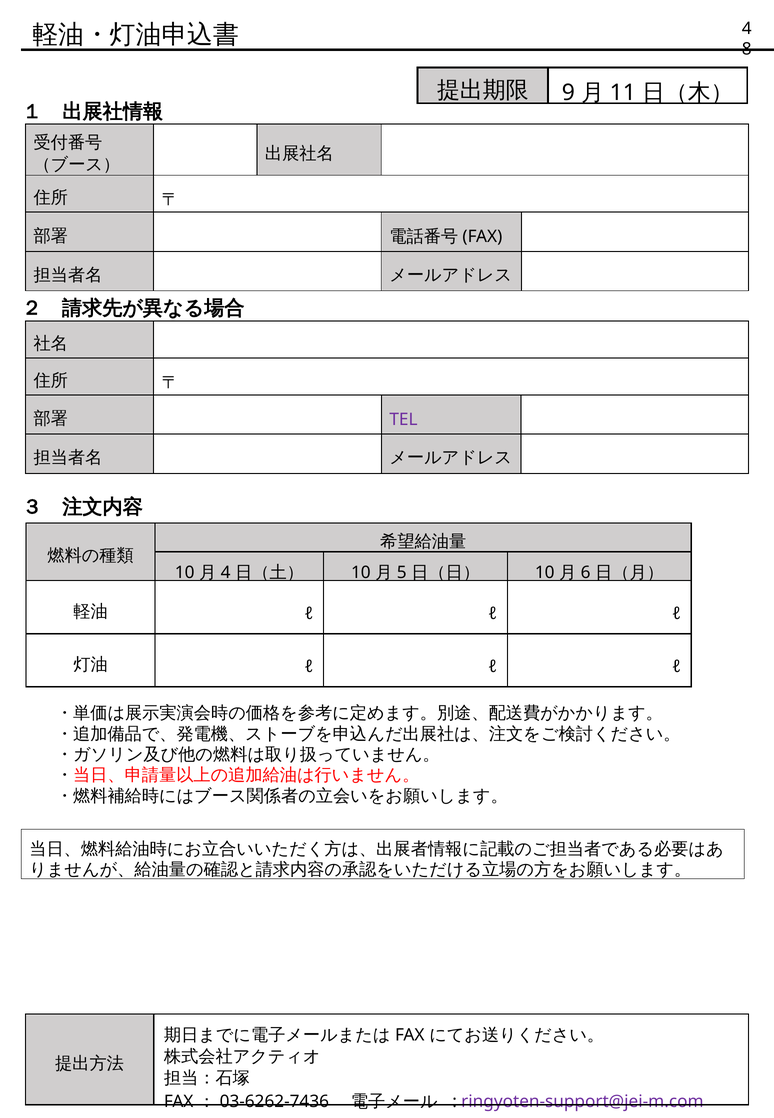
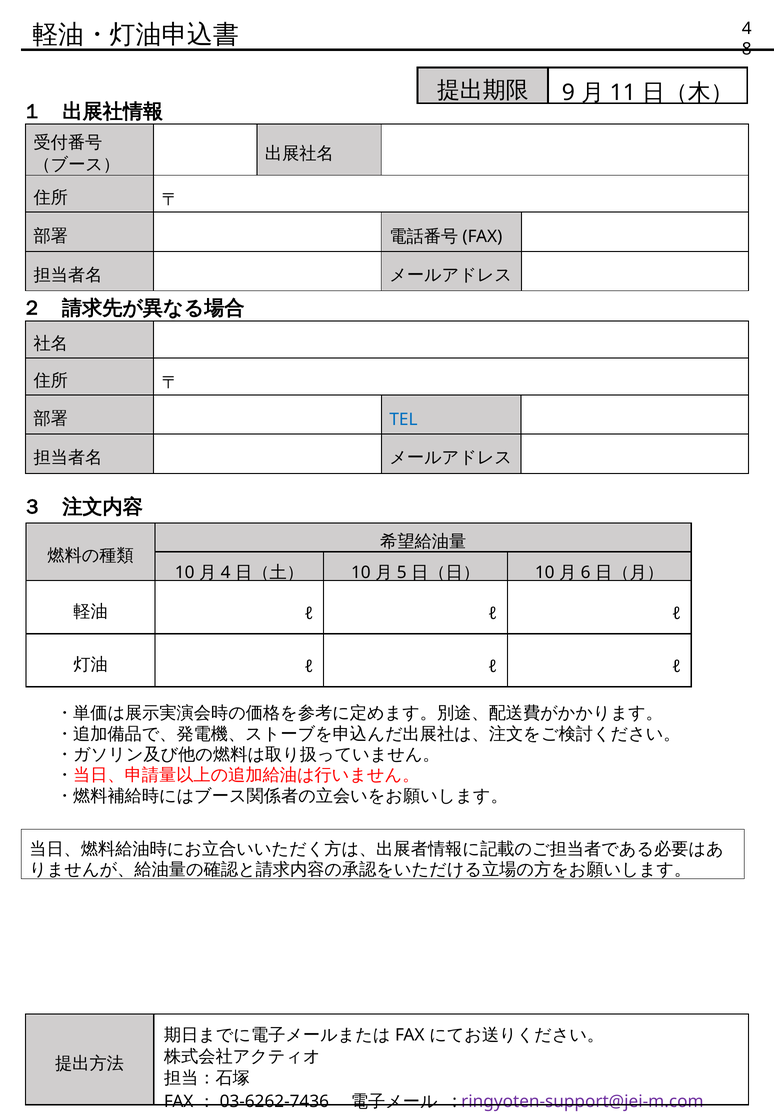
TEL colour: purple -> blue
